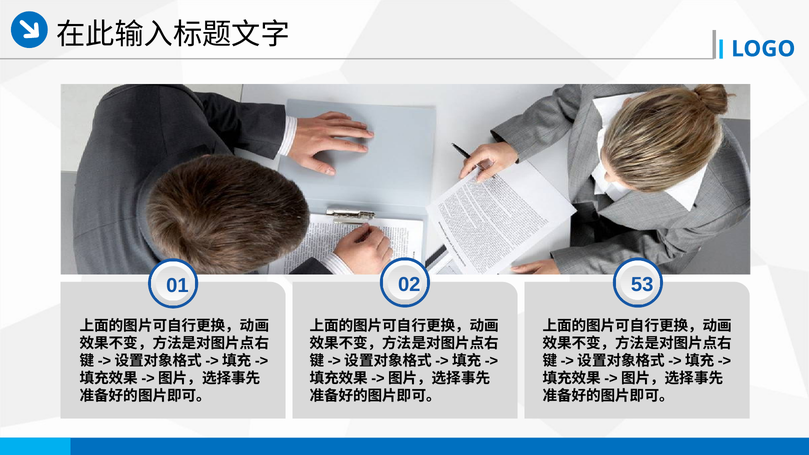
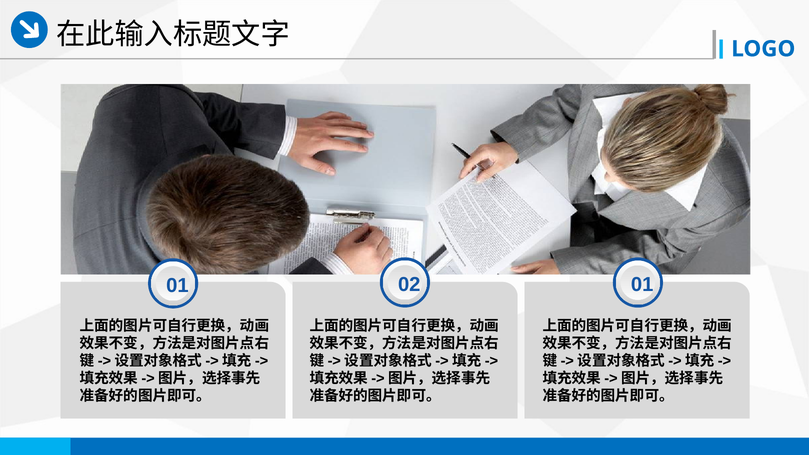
02 53: 53 -> 01
